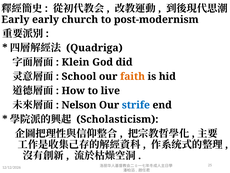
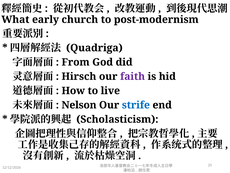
Early at (15, 19): Early -> What
Klein: Klein -> From
School: School -> Hirsch
faith colour: orange -> purple
